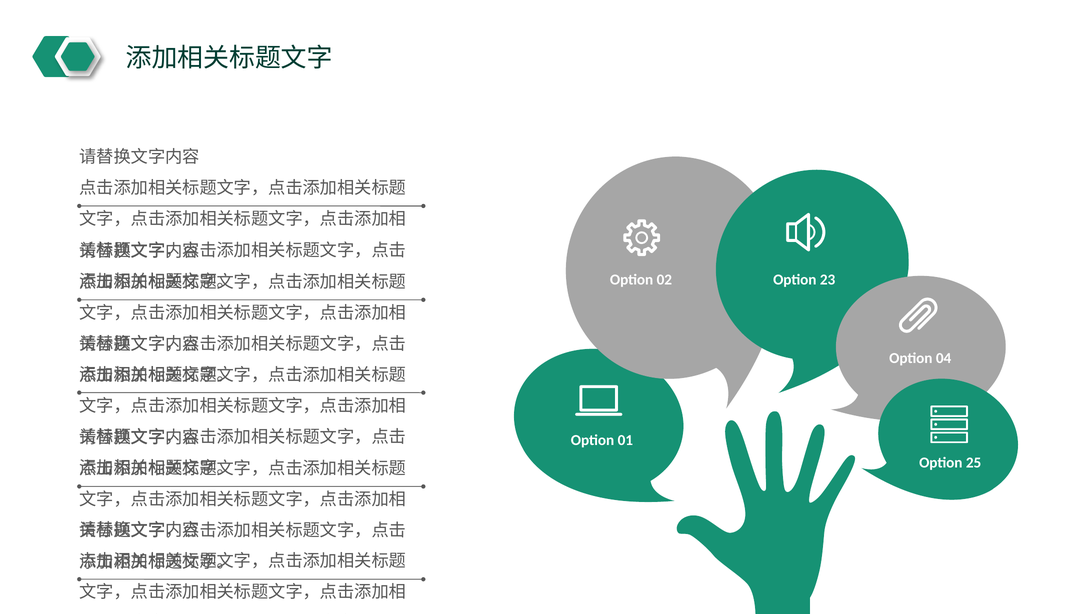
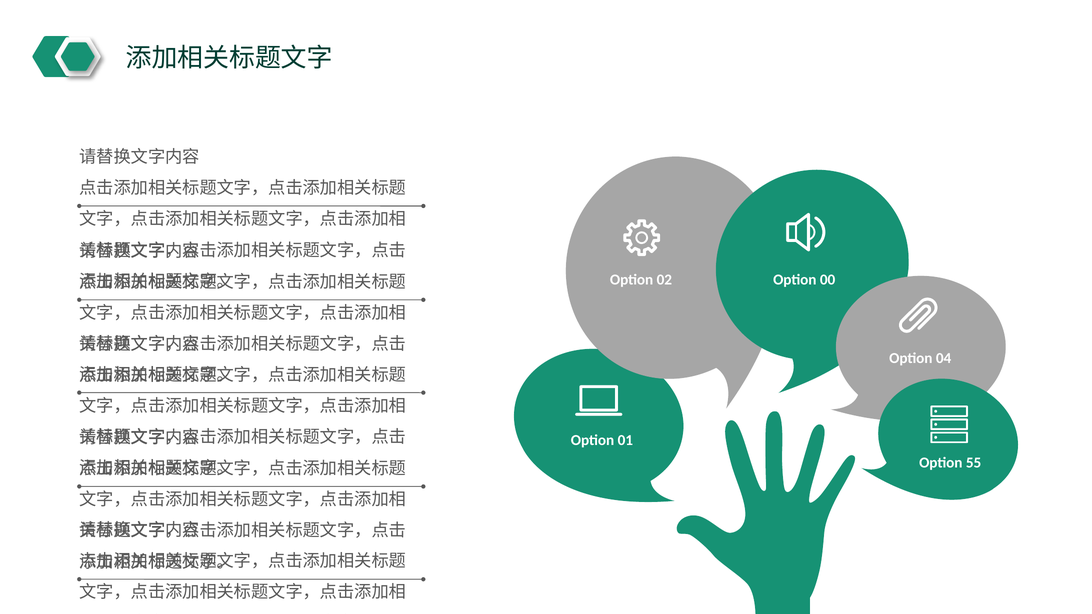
23: 23 -> 00
25: 25 -> 55
